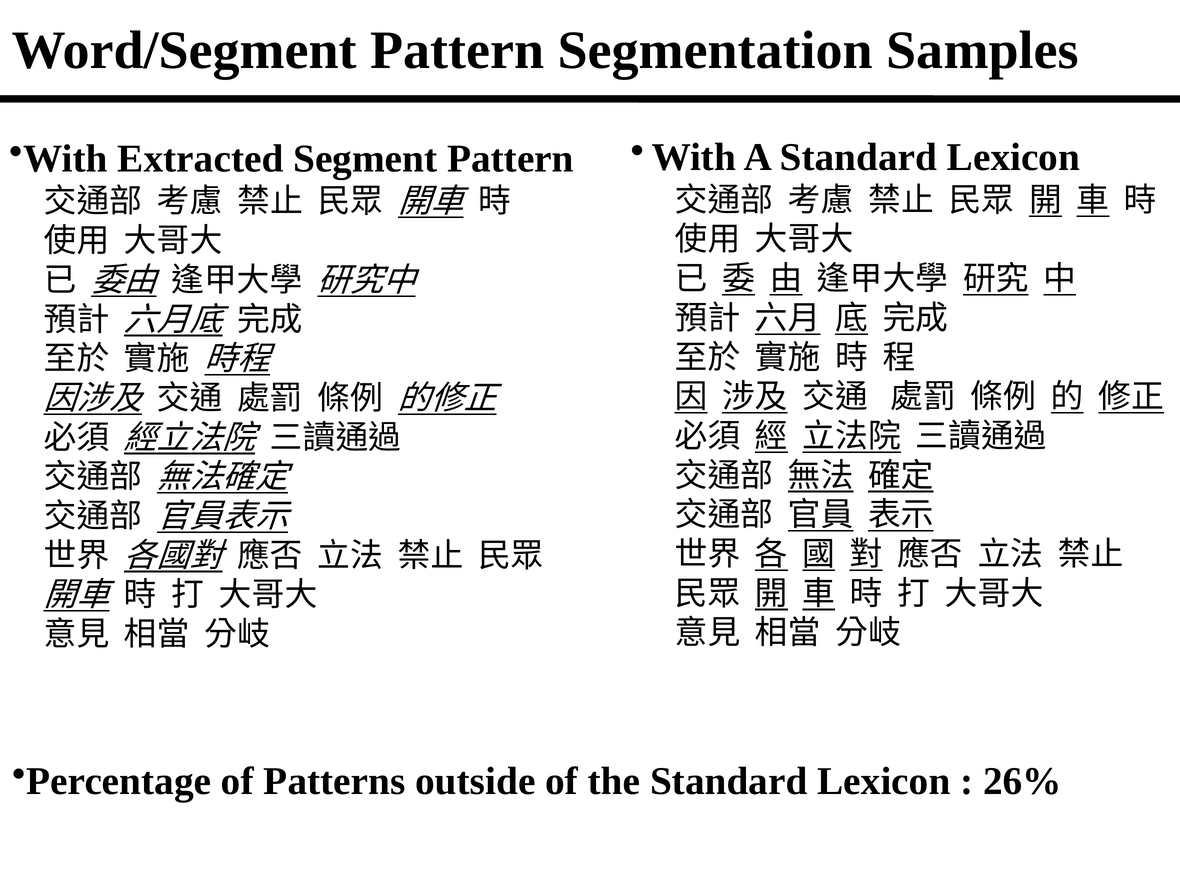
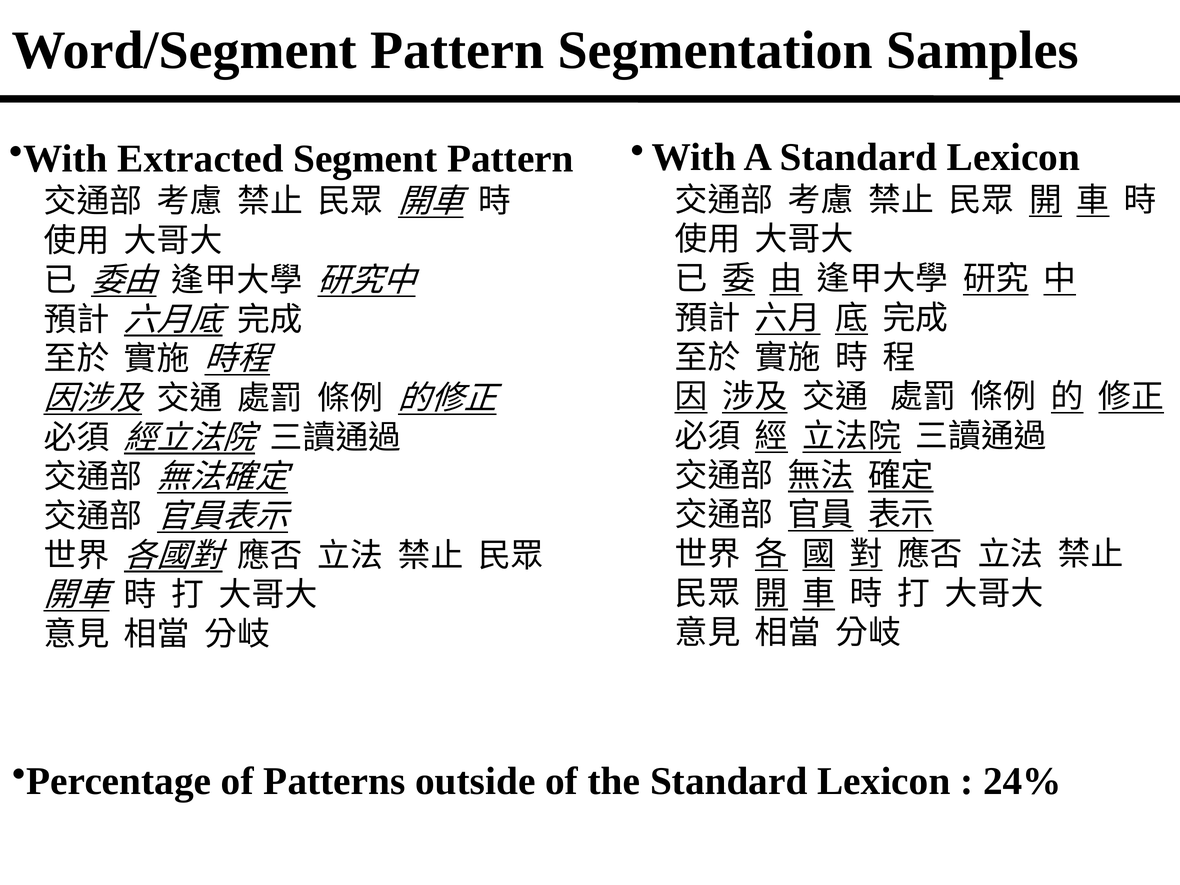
26%: 26% -> 24%
